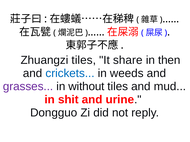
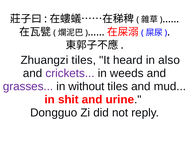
share: share -> heard
then: then -> also
crickets colour: blue -> purple
